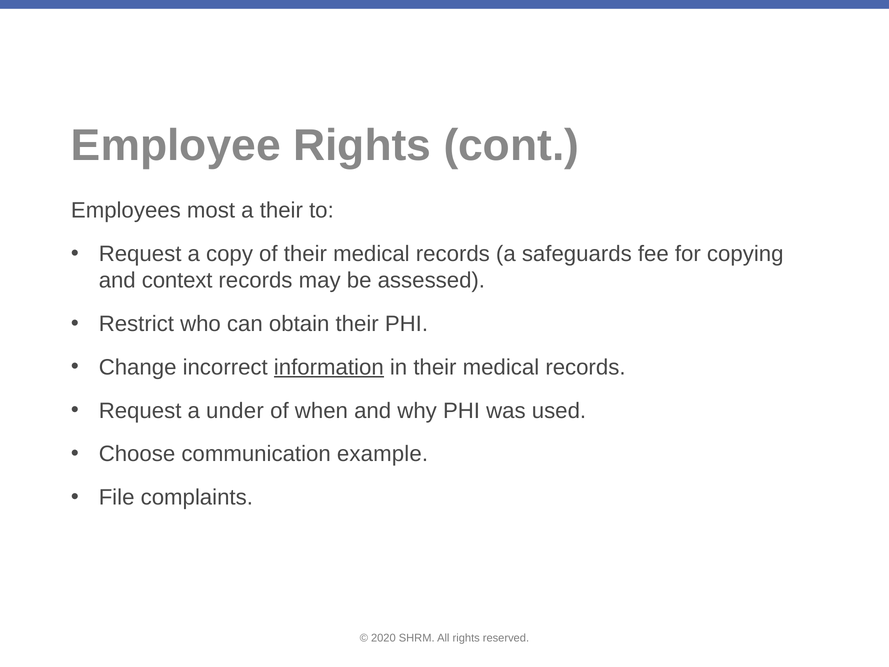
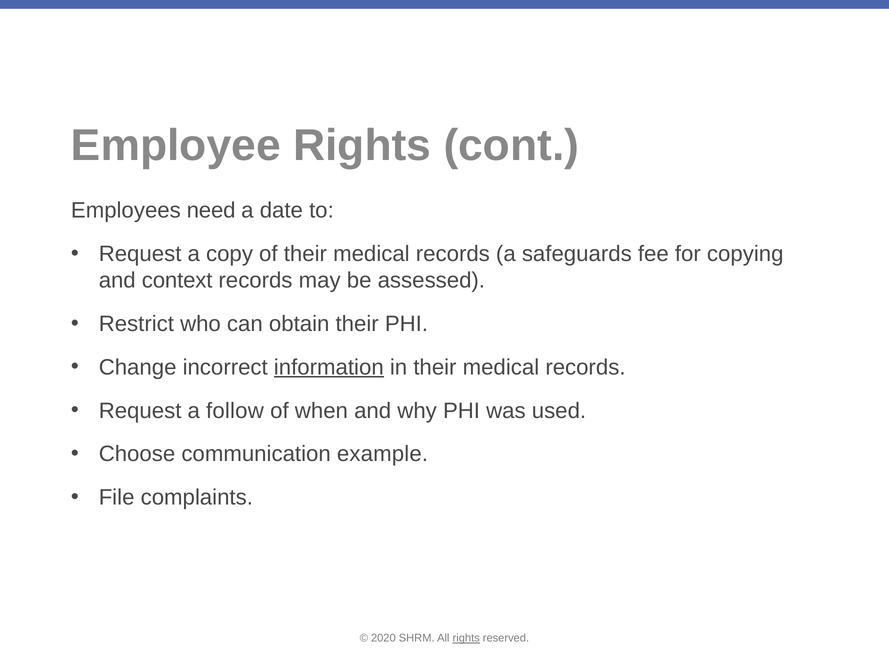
most: most -> need
a their: their -> date
under: under -> follow
rights at (466, 638) underline: none -> present
